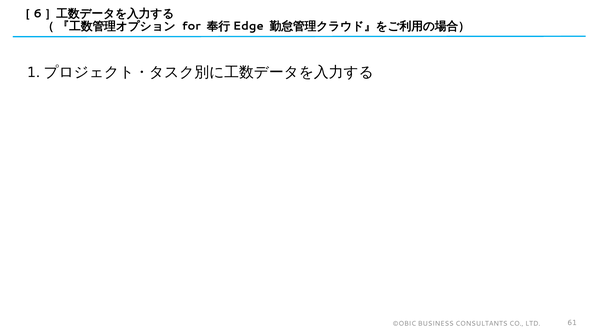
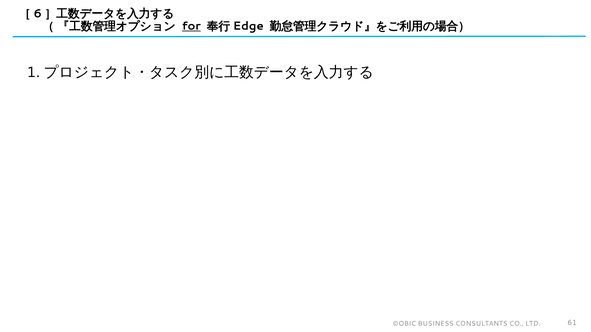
for underline: none -> present
